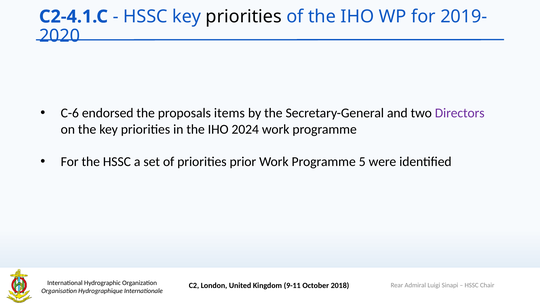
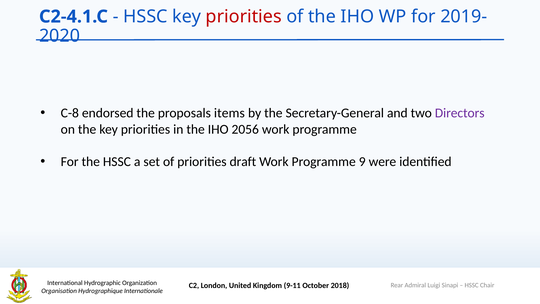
priorities at (244, 17) colour: black -> red
C-6: C-6 -> C-8
2024: 2024 -> 2056
prior: prior -> draft
5: 5 -> 9
